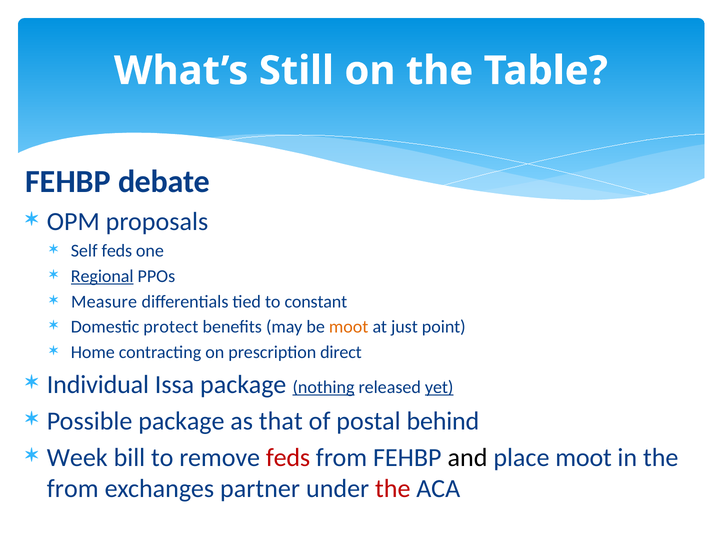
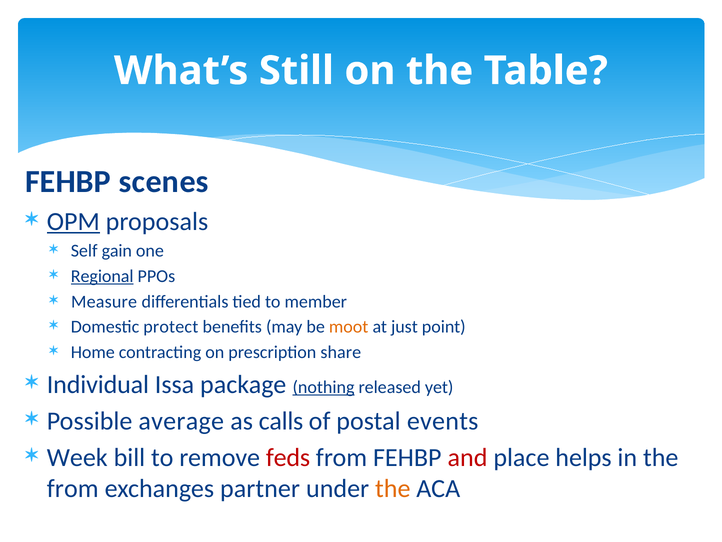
debate: debate -> scenes
OPM underline: none -> present
Self feds: feds -> gain
constant: constant -> member
direct: direct -> share
yet underline: present -> none
Possible package: package -> average
that: that -> calls
behind: behind -> events
and colour: black -> red
place moot: moot -> helps
the at (393, 488) colour: red -> orange
